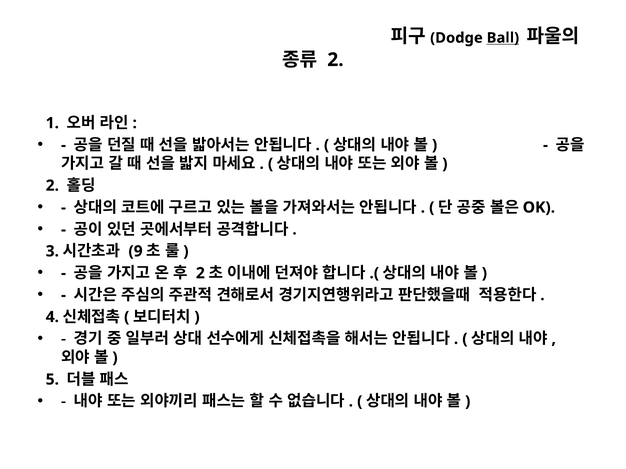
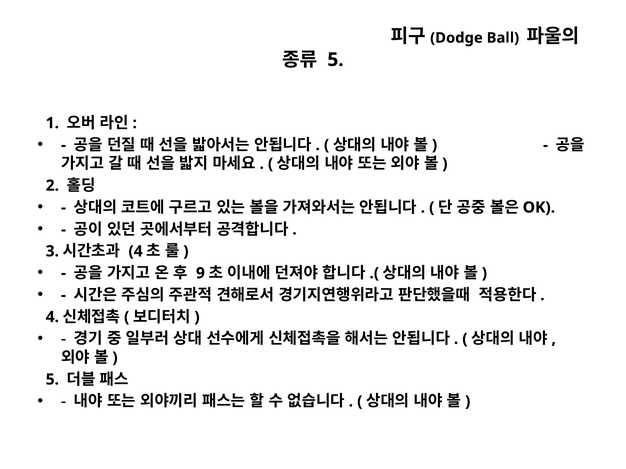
Ball underline: present -> none
2 at (335, 60): 2 -> 5
9 at (136, 251): 9 -> 4
2 at (200, 273): 2 -> 9
